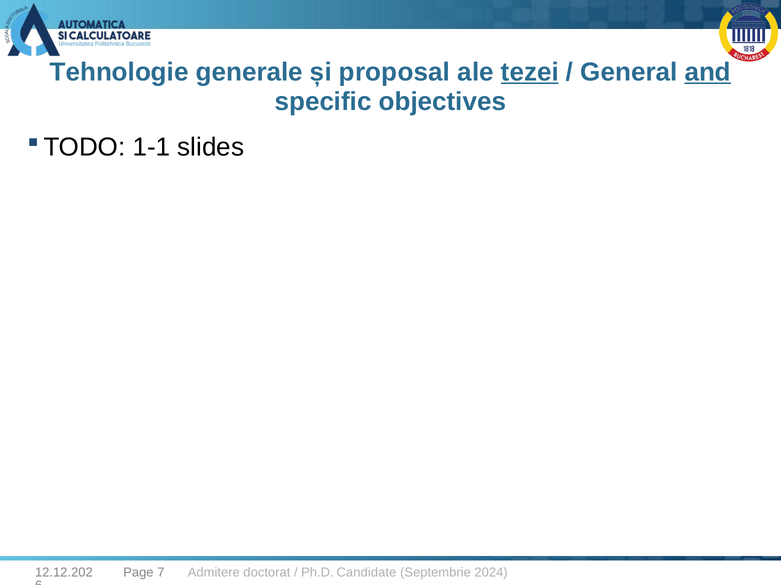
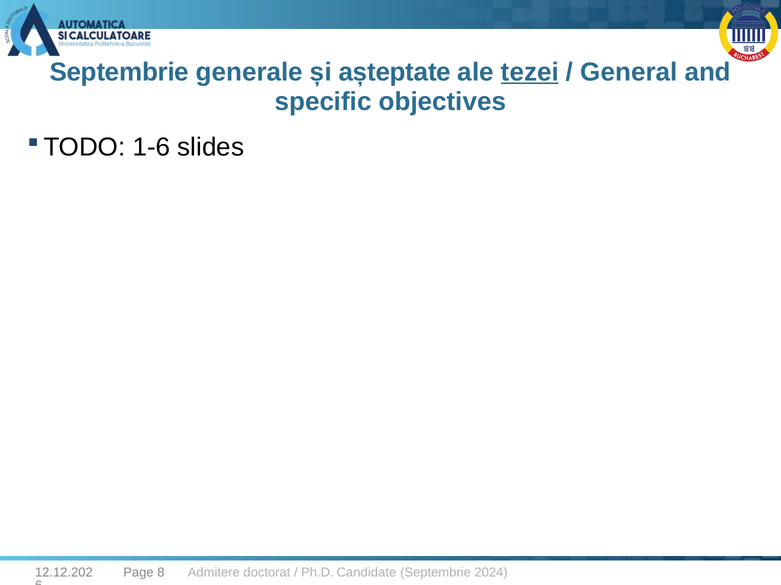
Tehnologie at (119, 72): Tehnologie -> Septembrie
proposal: proposal -> așteptate
and underline: present -> none
1-1: 1-1 -> 1-6
7: 7 -> 8
